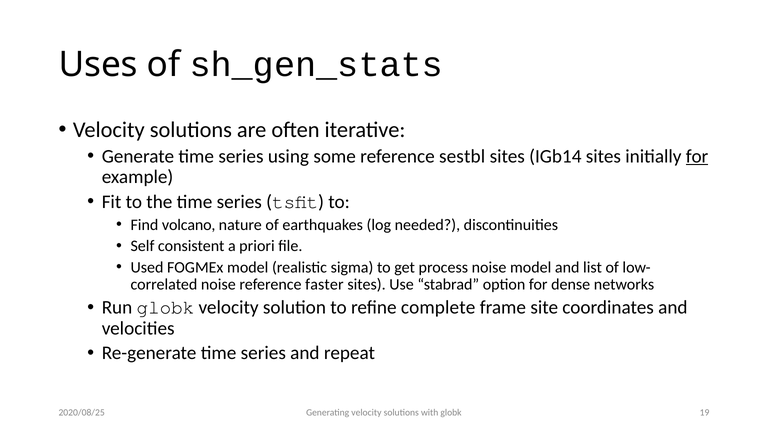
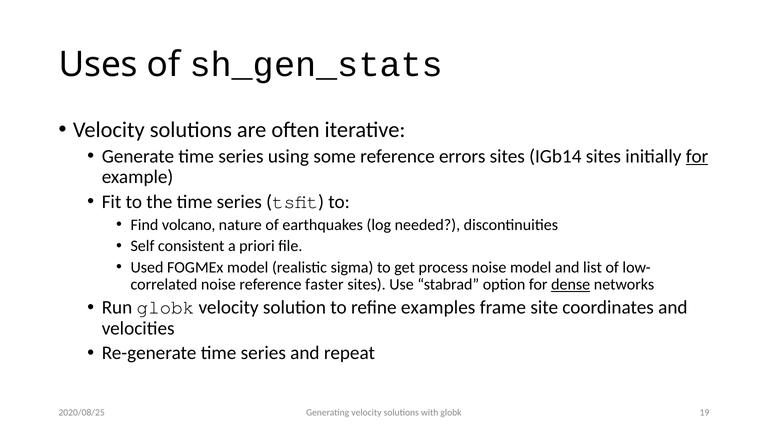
sestbl: sestbl -> errors
dense underline: none -> present
complete: complete -> examples
